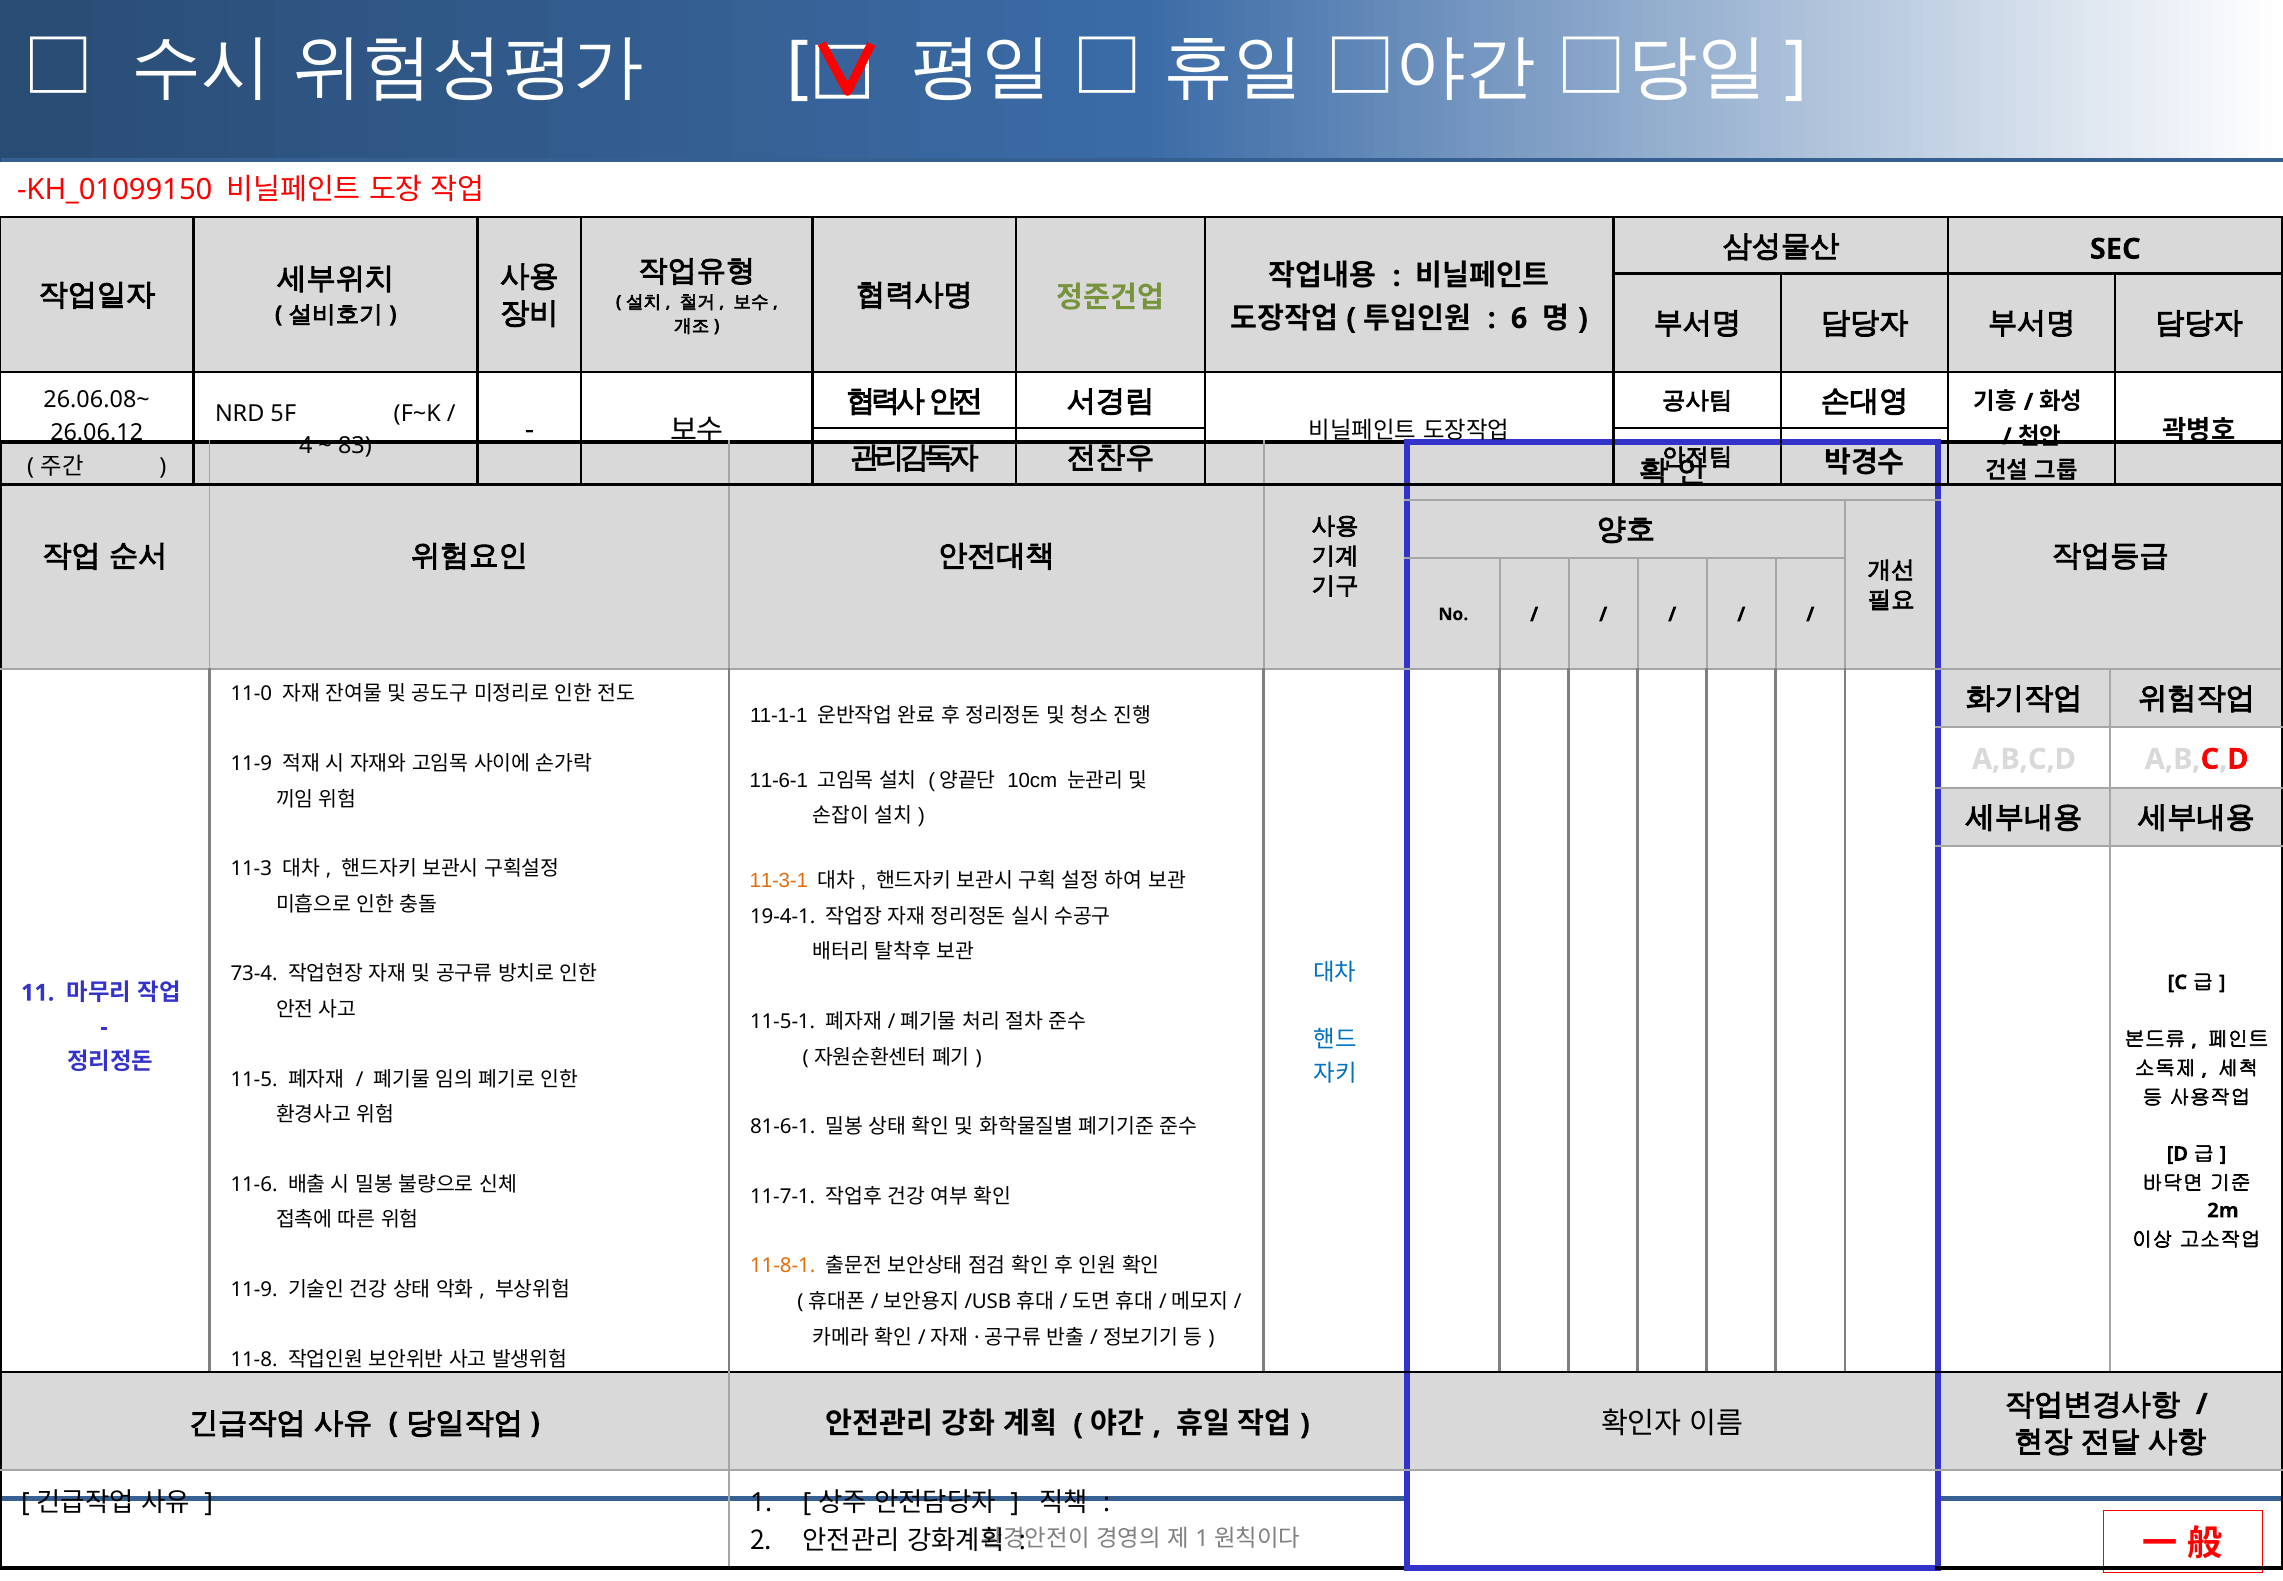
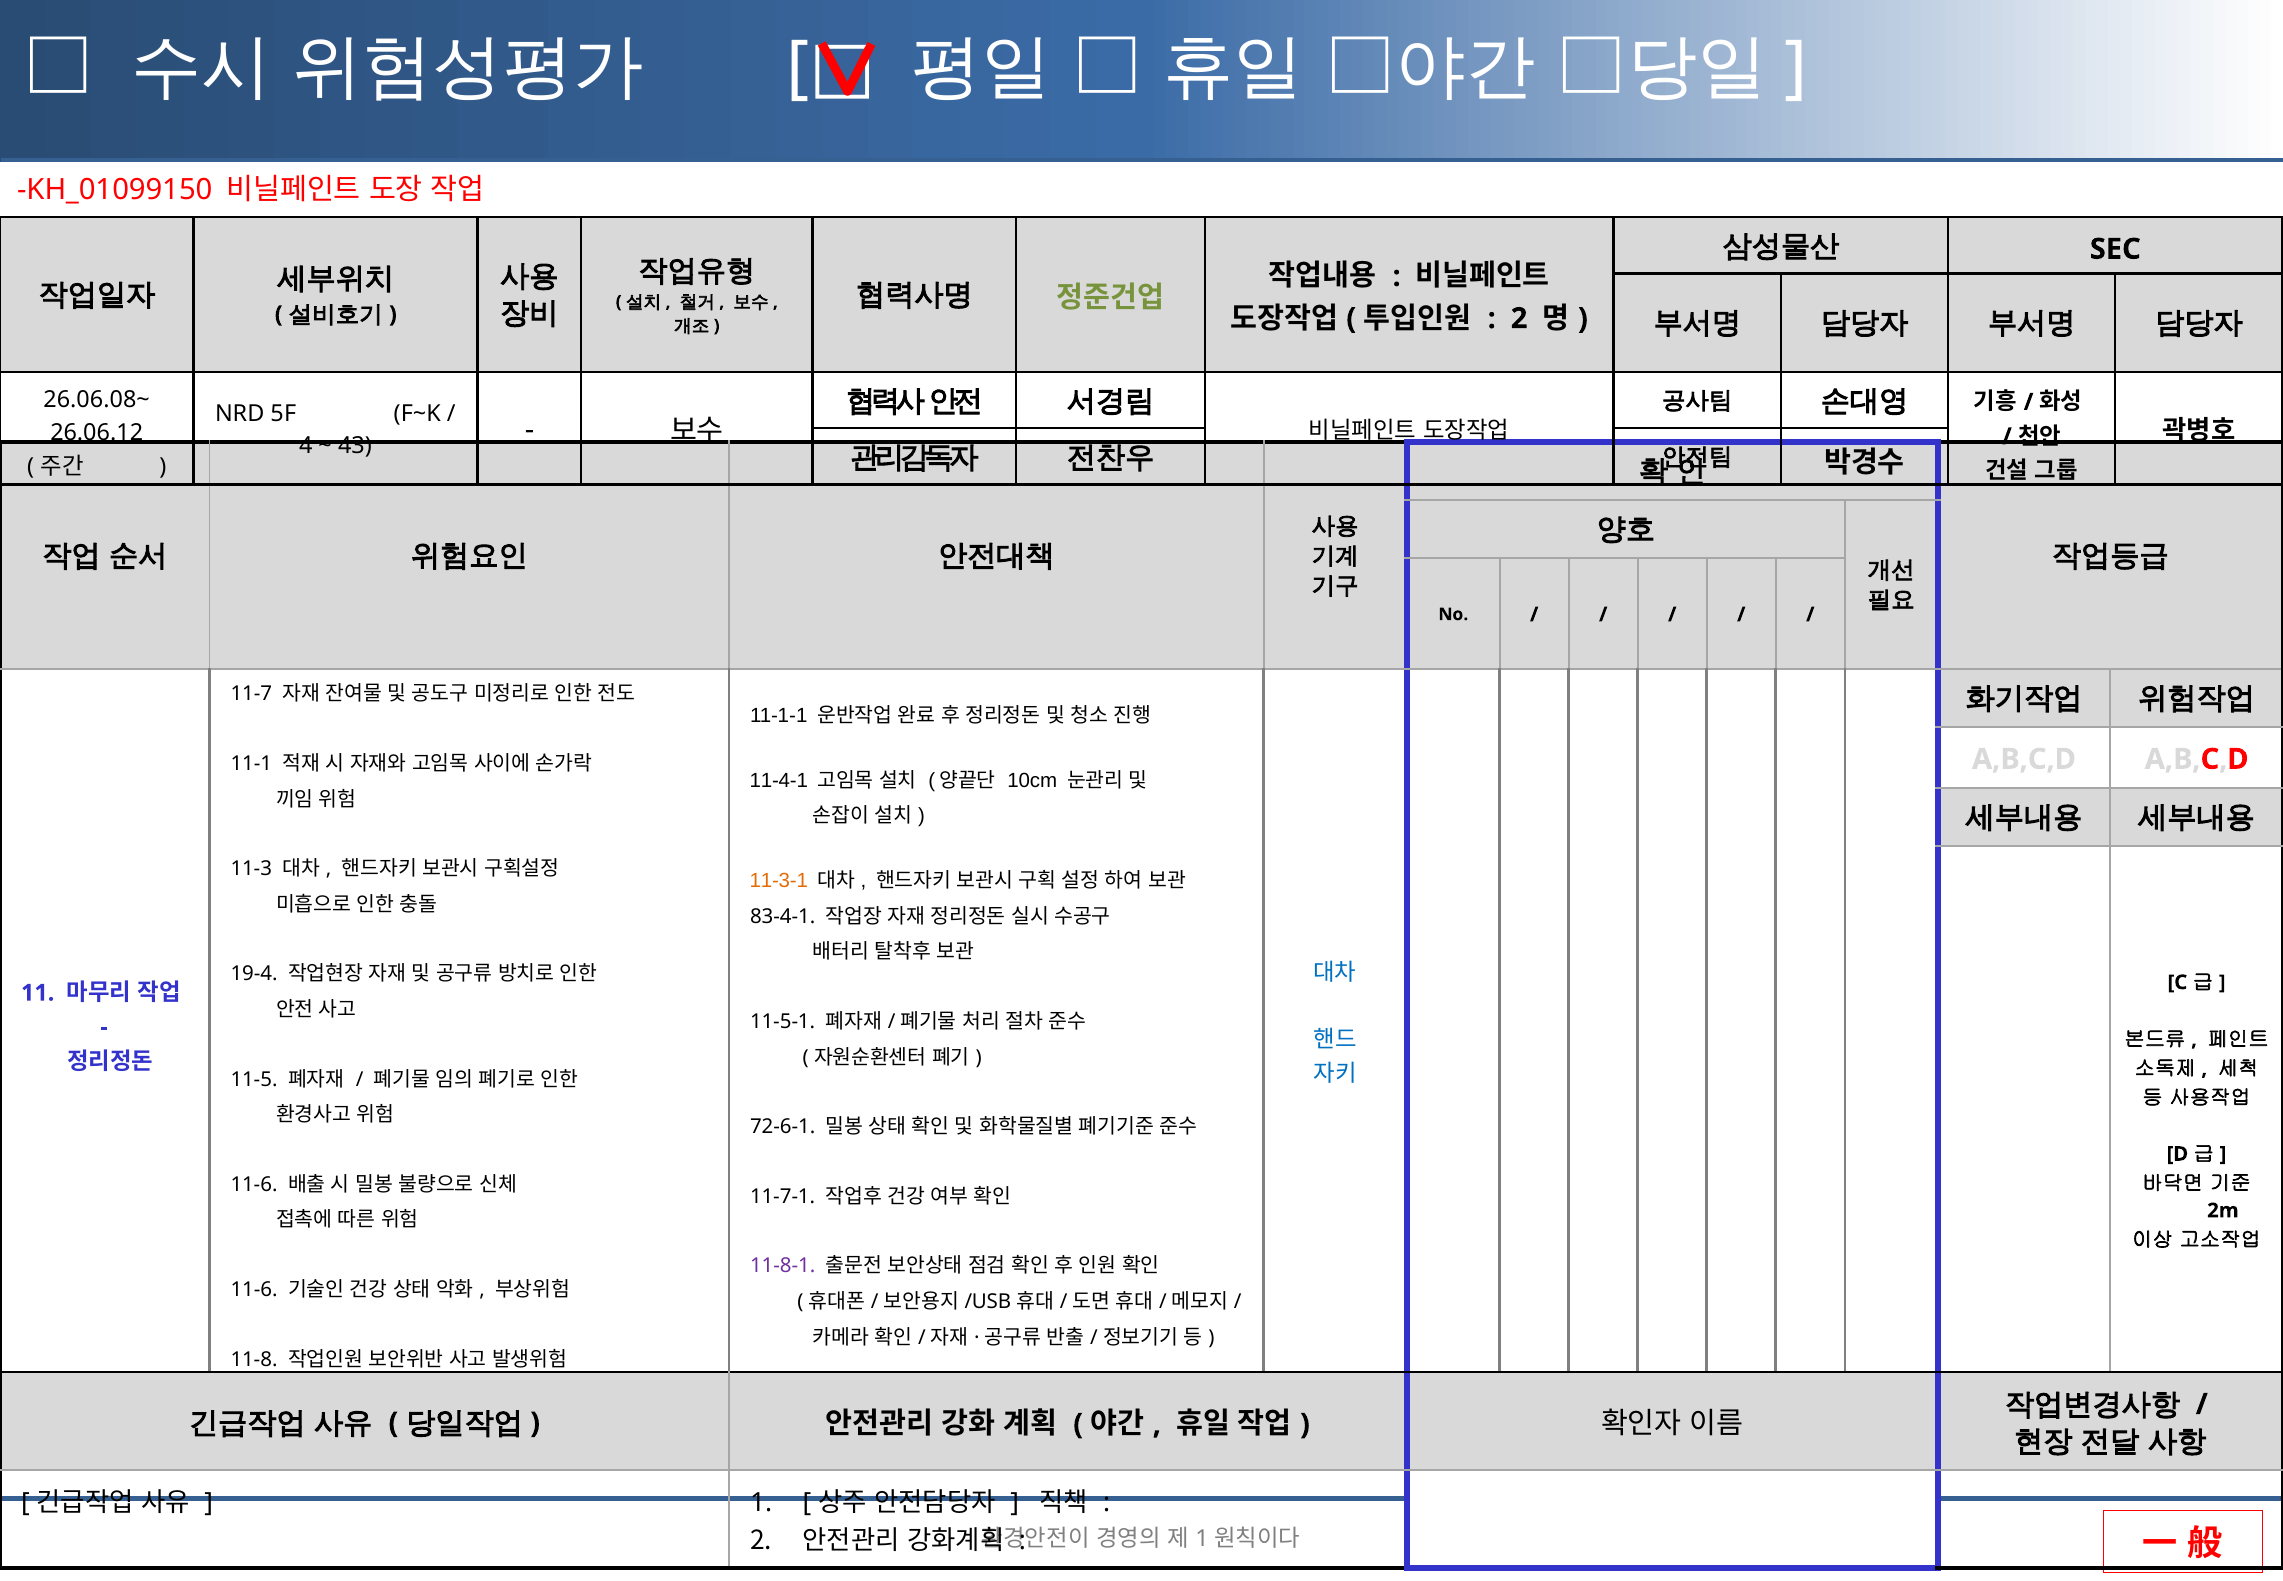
6 at (1519, 318): 6 -> 2
83: 83 -> 43
11-0: 11-0 -> 11-7
11-9 at (251, 763): 11-9 -> 11-1
11-6-1: 11-6-1 -> 11-4-1
19-4-1: 19-4-1 -> 83-4-1
73-4: 73-4 -> 19-4
81-6-1: 81-6-1 -> 72-6-1
11-8-1 colour: orange -> purple
11-9 at (254, 1289): 11-9 -> 11-6
